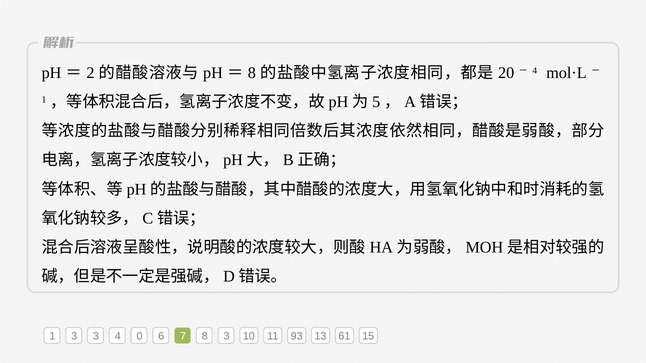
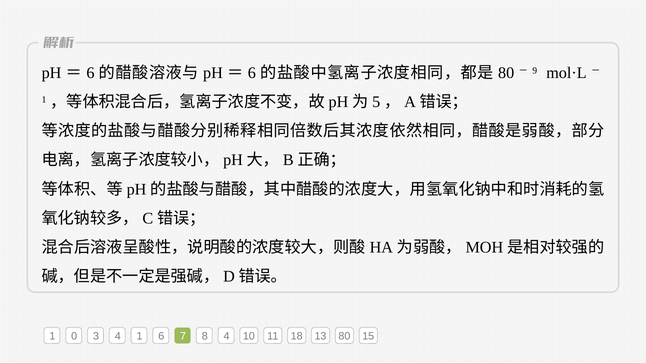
2 at (90, 73): 2 -> 6
8 at (252, 73): 8 -> 6
20 at (506, 73): 20 -> 80
4 at (535, 71): 4 -> 9
1 3: 3 -> 0
4 0: 0 -> 1
8 3: 3 -> 4
93: 93 -> 18
13 61: 61 -> 80
